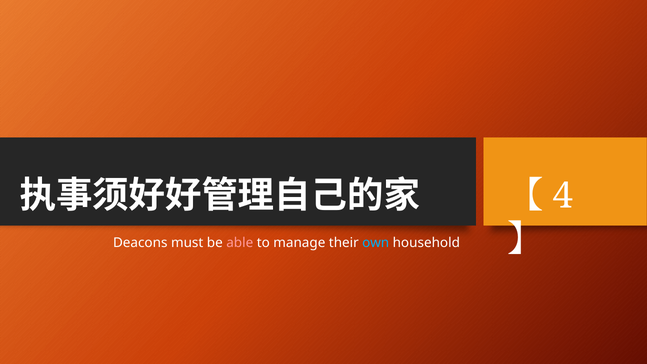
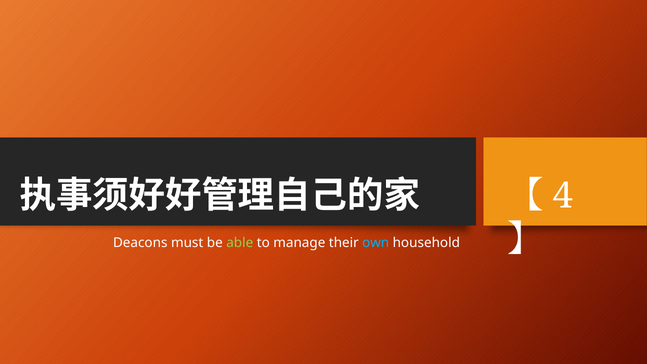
able colour: pink -> light green
